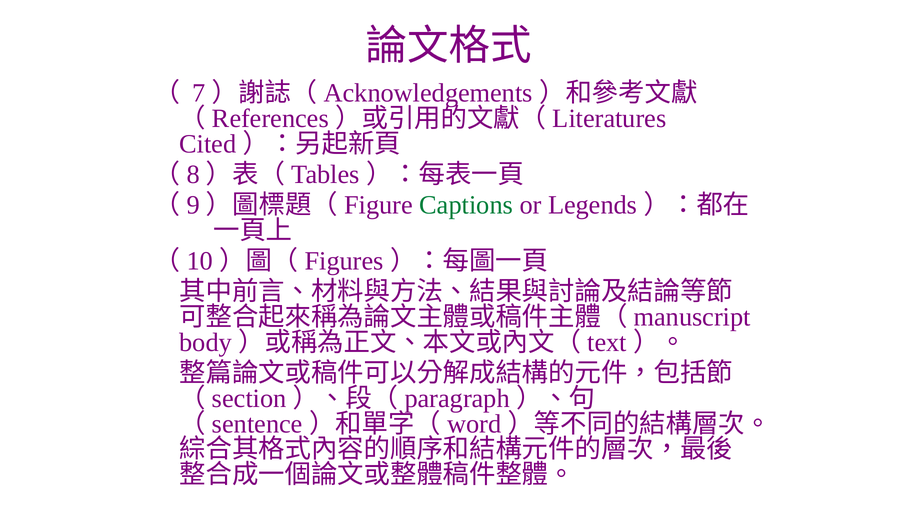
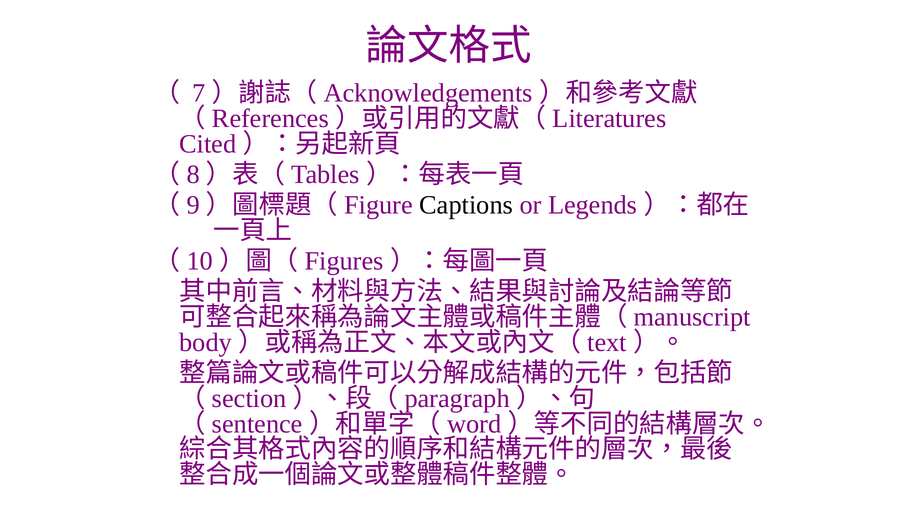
Captions colour: green -> black
